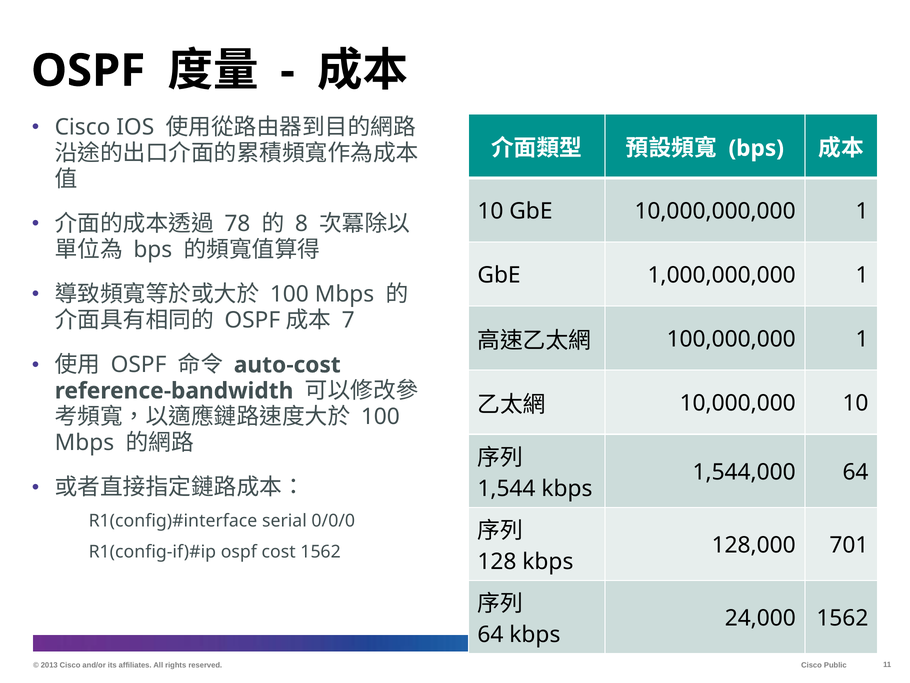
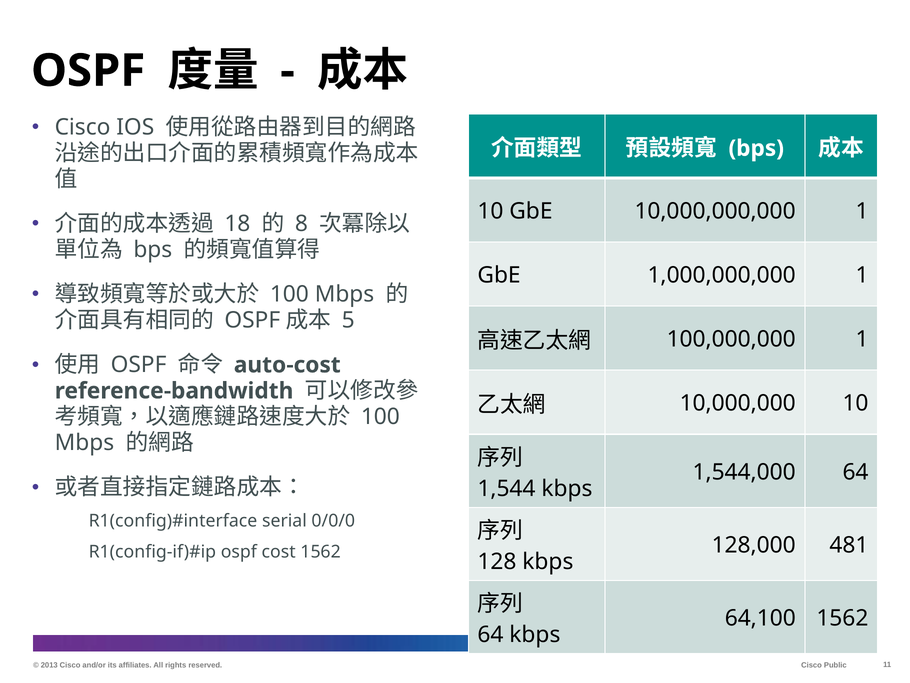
78: 78 -> 18
7: 7 -> 5
701: 701 -> 481
24,000: 24,000 -> 64,100
